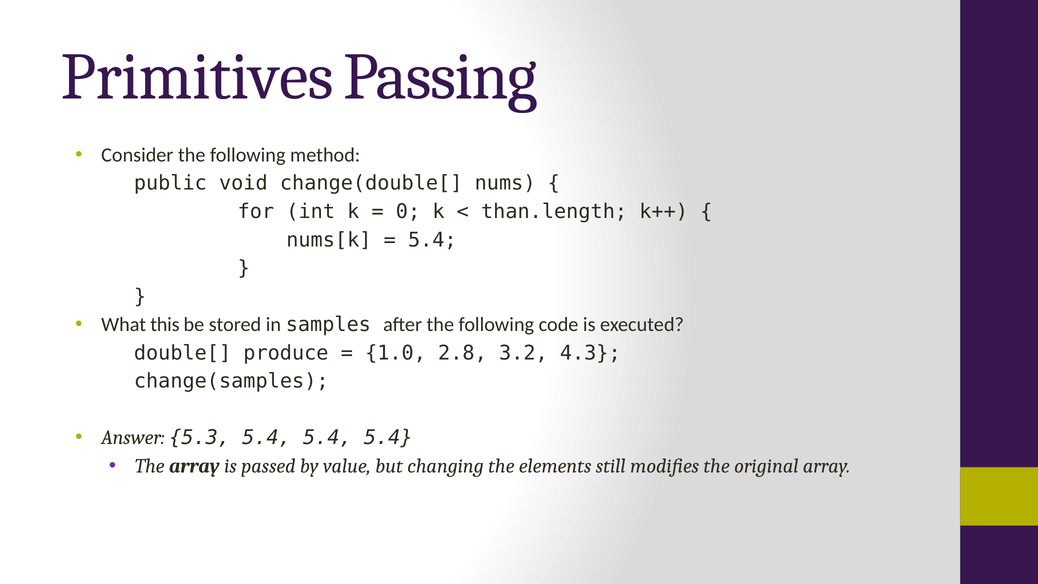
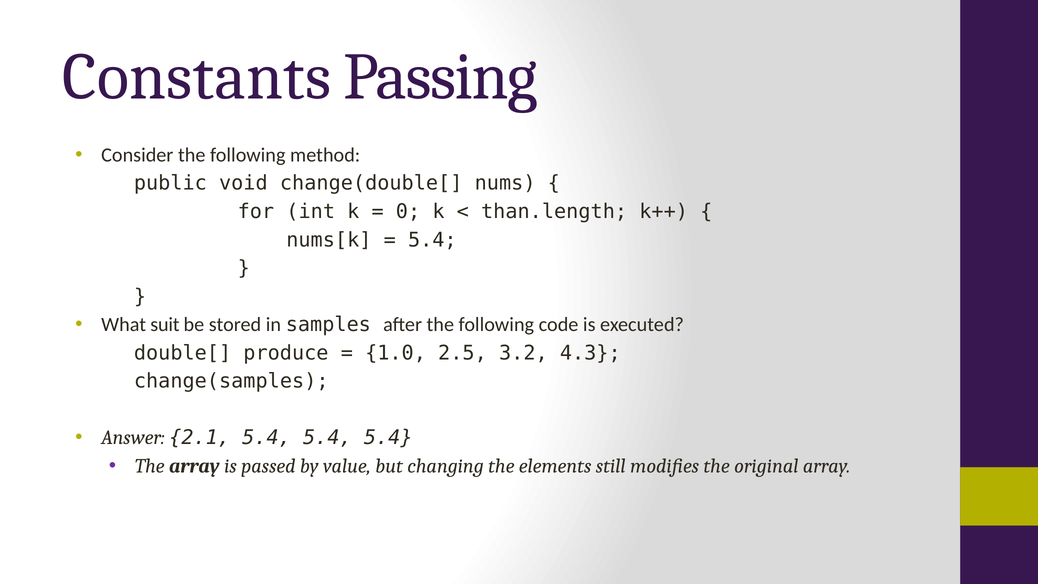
Primitives: Primitives -> Constants
this: this -> suit
2.8: 2.8 -> 2.5
5.3: 5.3 -> 2.1
